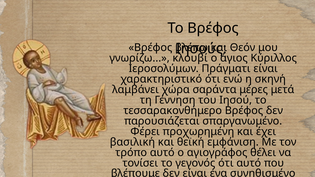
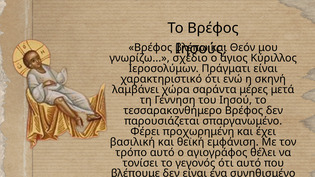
κλουβί: κλουβί -> σχέδιο
